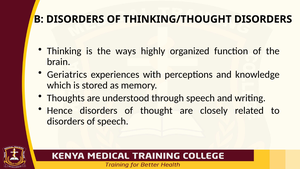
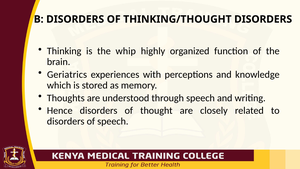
ways: ways -> whip
